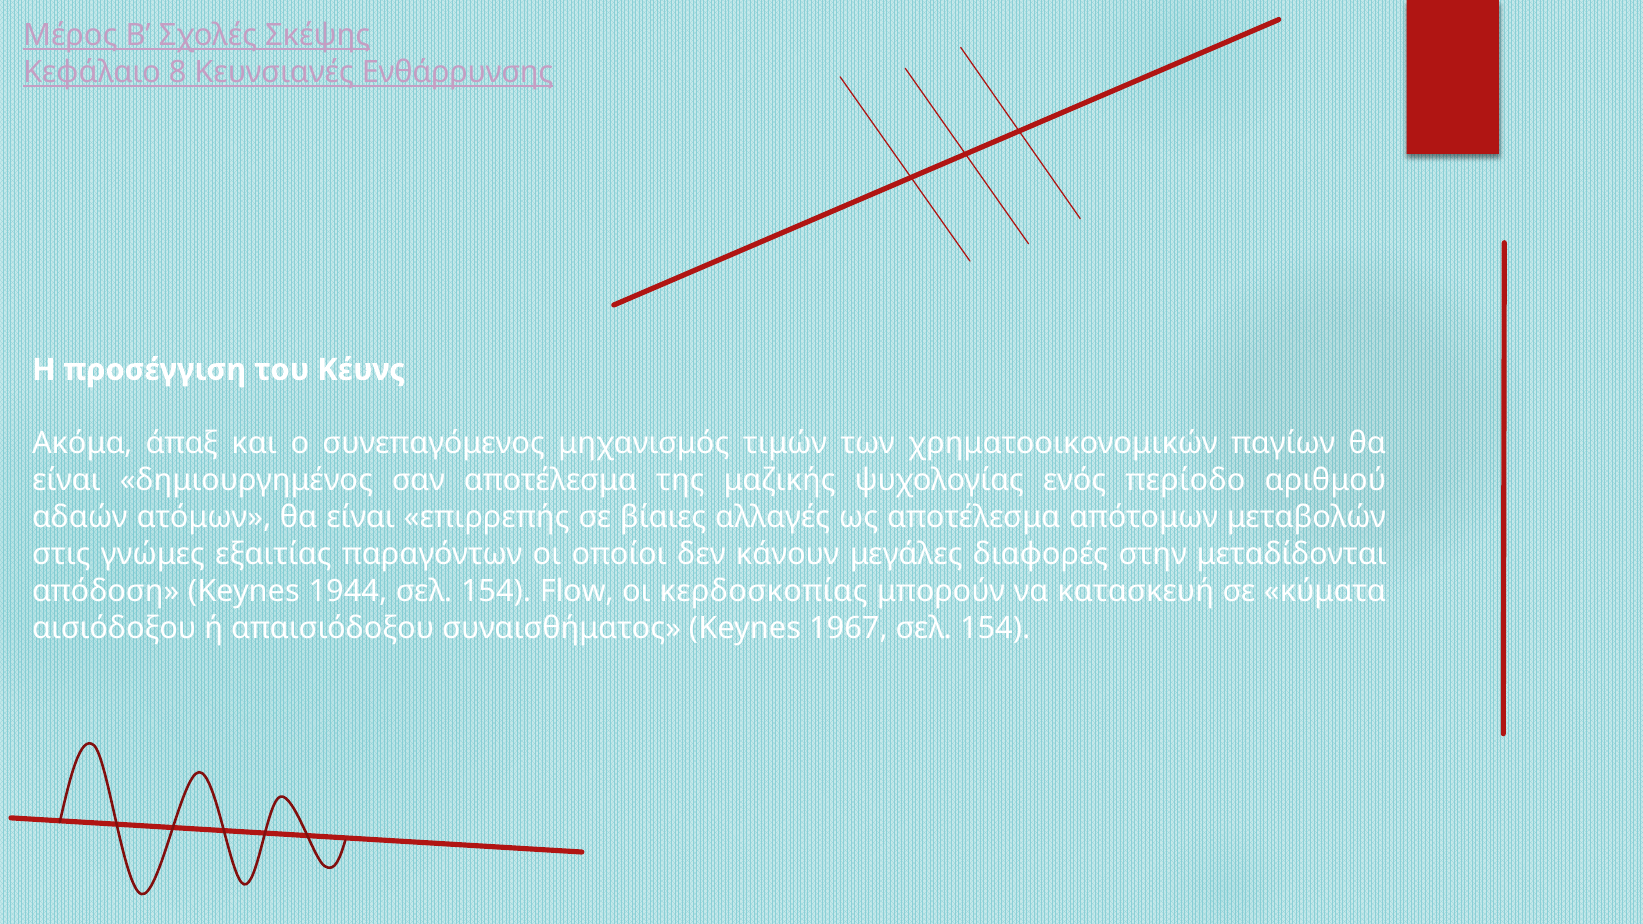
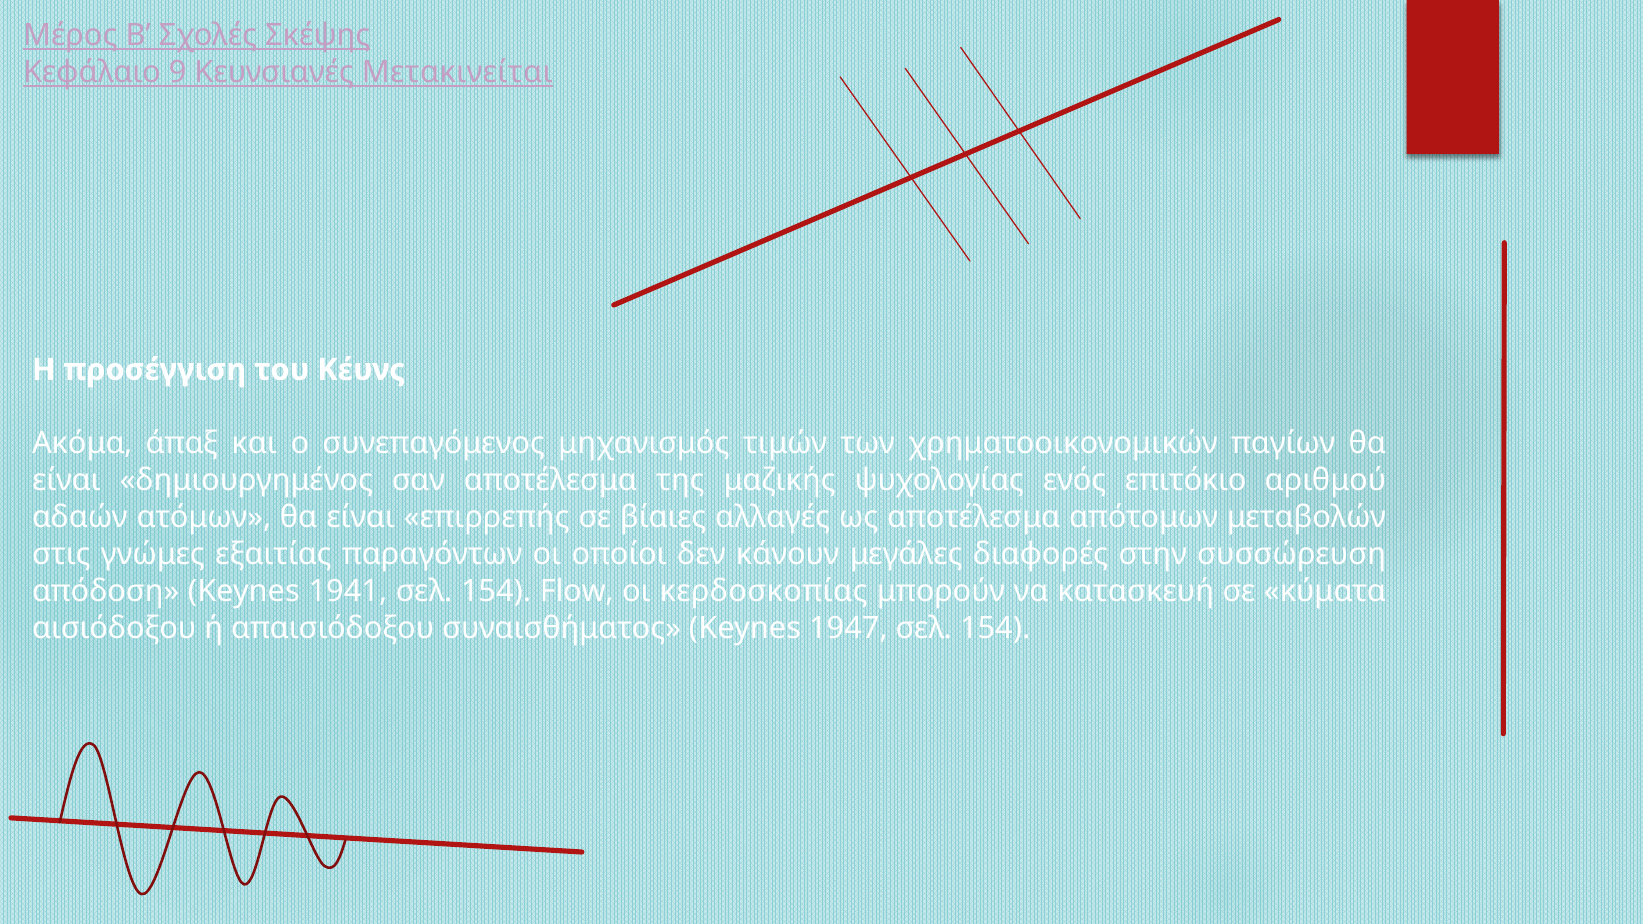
8: 8 -> 9
Ενθάρρυνσης: Ενθάρρυνσης -> Μετακινείται
περίοδο: περίοδο -> επιτόκιο
μεταδίδονται: μεταδίδονται -> συσσώρευση
1944: 1944 -> 1941
1967: 1967 -> 1947
